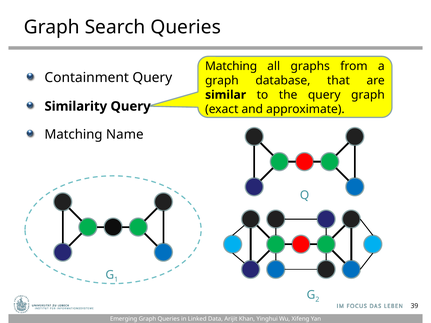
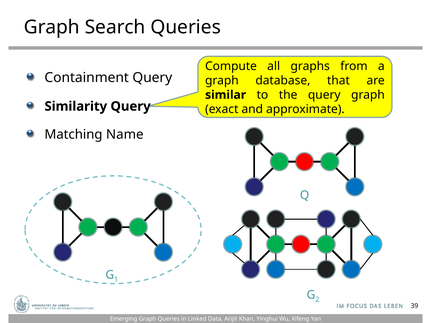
Matching at (231, 66): Matching -> Compute
